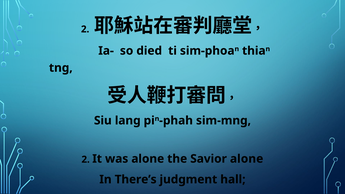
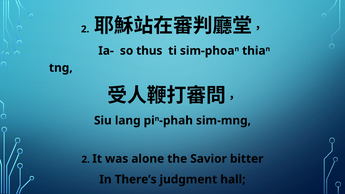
died: died -> thus
Savior alone: alone -> bitter
